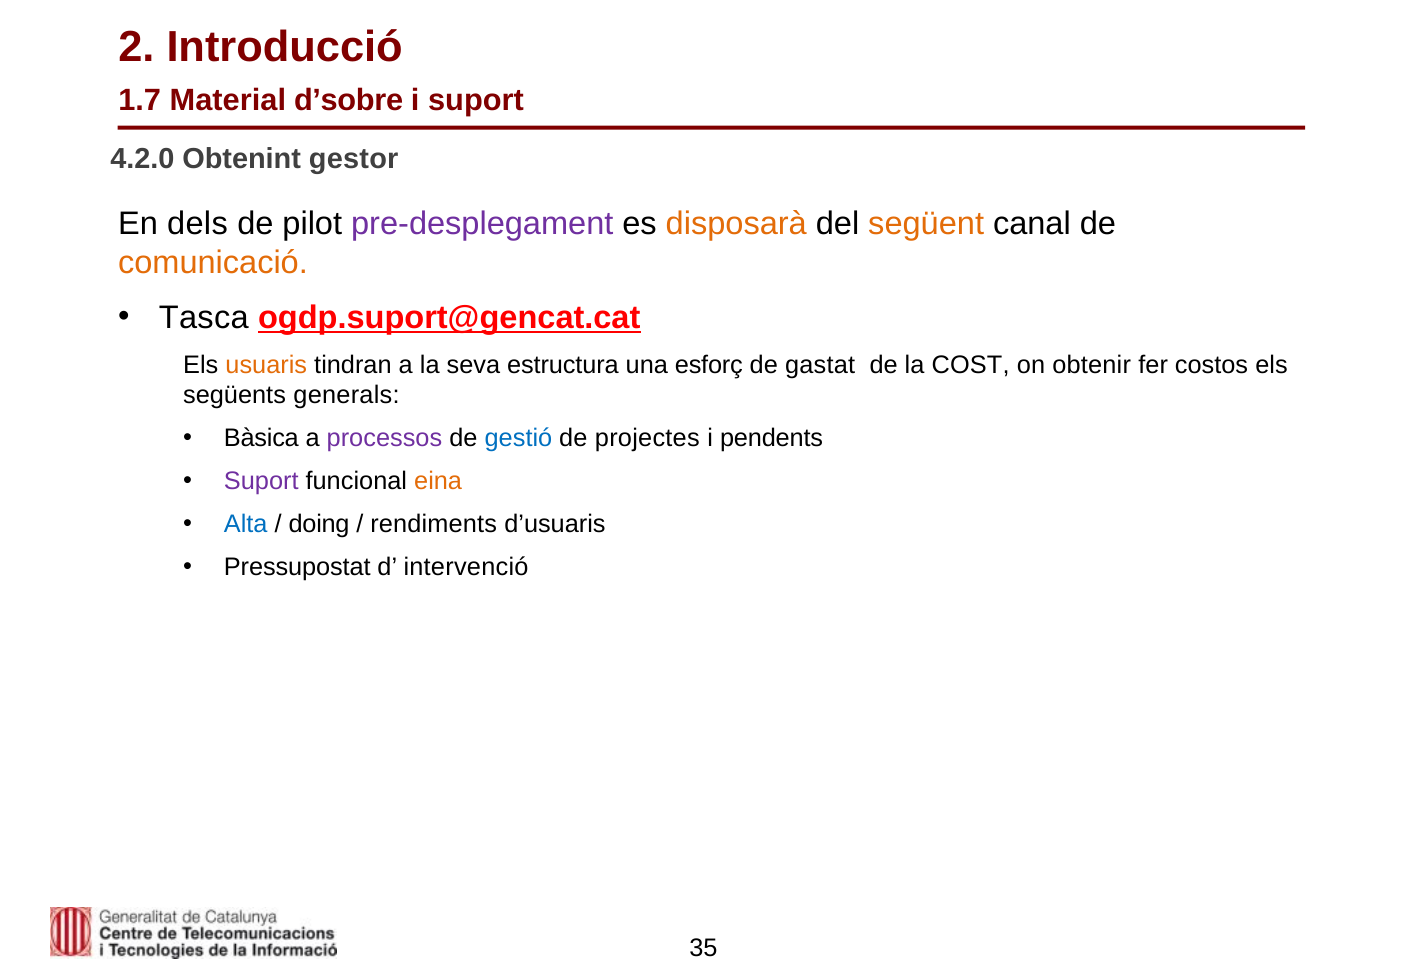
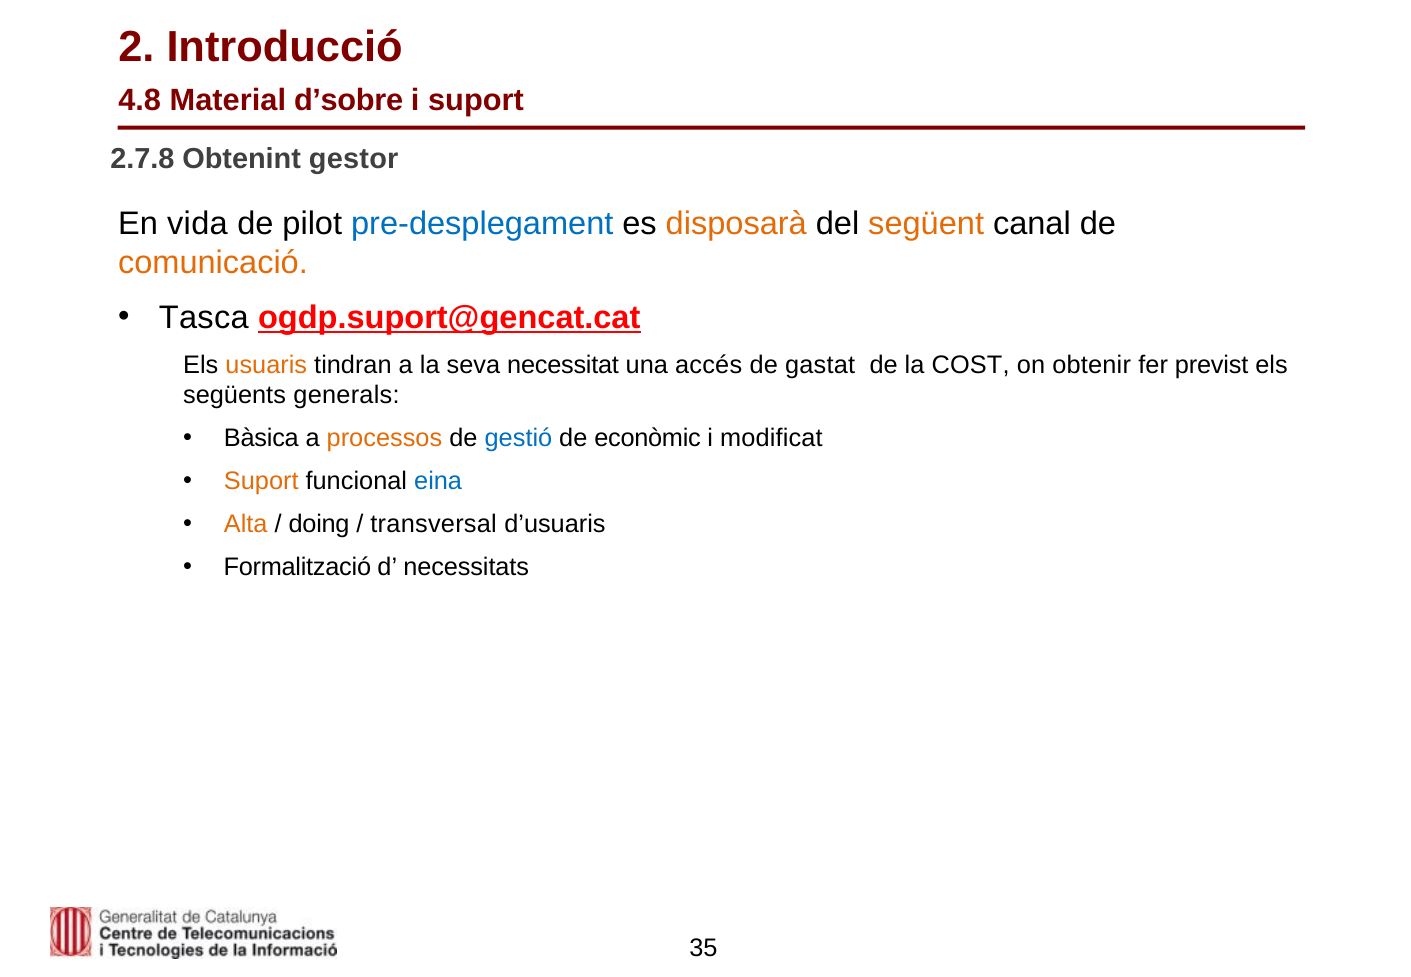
1.7: 1.7 -> 4.8
4.2.0: 4.2.0 -> 2.7.8
dels: dels -> vida
pre-desplegament colour: purple -> blue
estructura: estructura -> necessitat
esforç: esforç -> accés
costos: costos -> previst
processos colour: purple -> orange
projectes: projectes -> econòmic
pendents: pendents -> modificat
Suport at (261, 481) colour: purple -> orange
eina colour: orange -> blue
Alta colour: blue -> orange
rendiments: rendiments -> transversal
Pressupostat: Pressupostat -> Formalització
intervenció: intervenció -> necessitats
